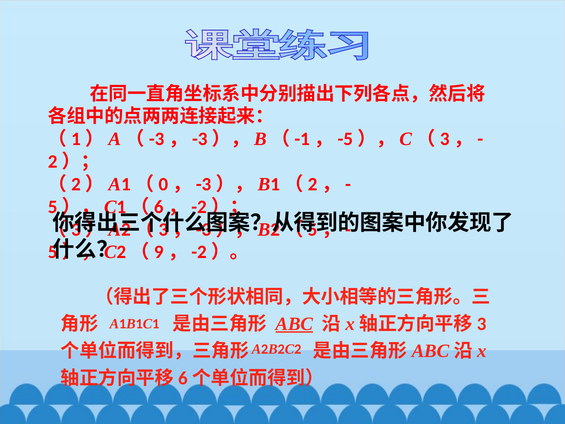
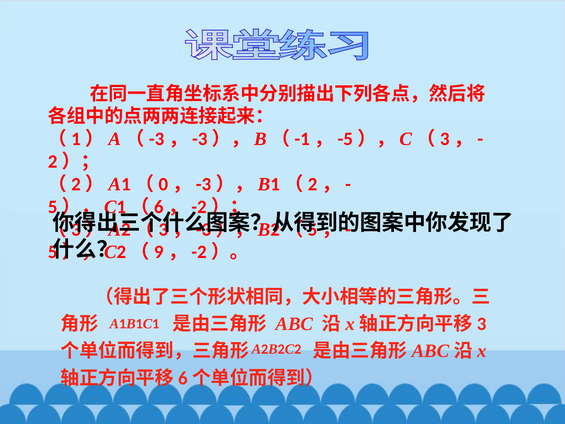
ABC underline: present -> none
